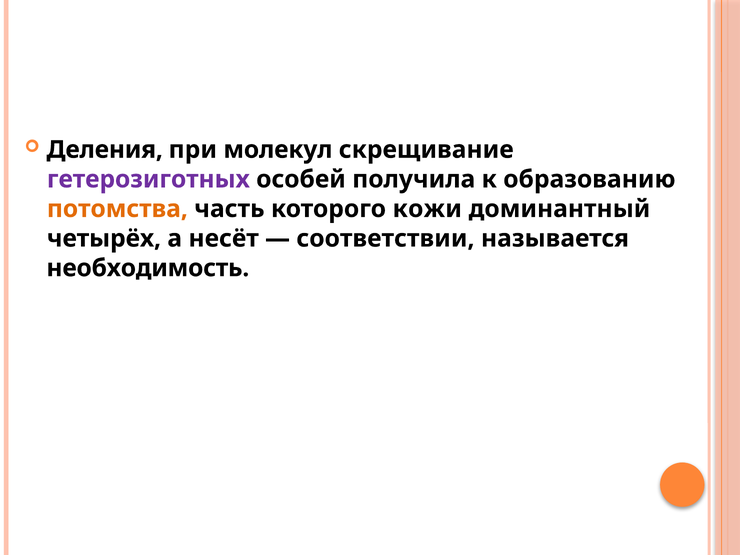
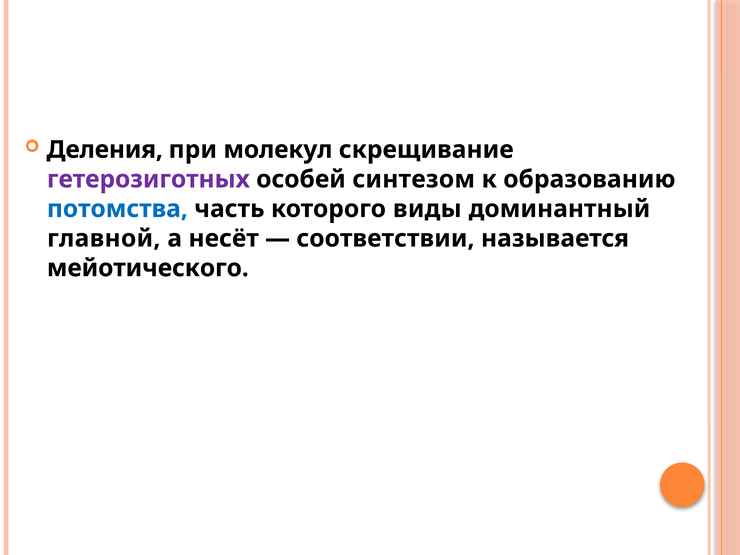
получила: получила -> синтезом
потомства colour: orange -> blue
кожи: кожи -> виды
четырёх: четырёх -> главной
необходимость: необходимость -> мейотического
